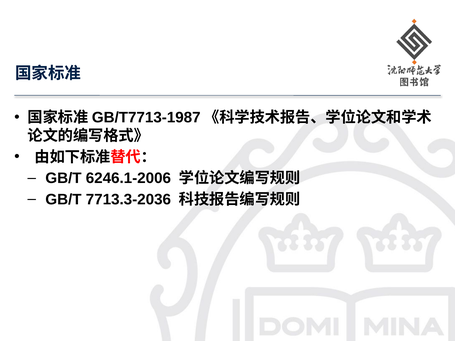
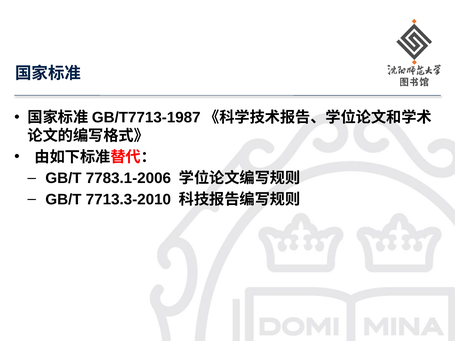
6246.1-2006: 6246.1-2006 -> 7783.1-2006
7713.3-2036: 7713.3-2036 -> 7713.3-2010
